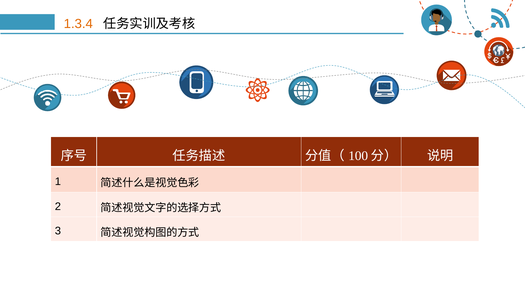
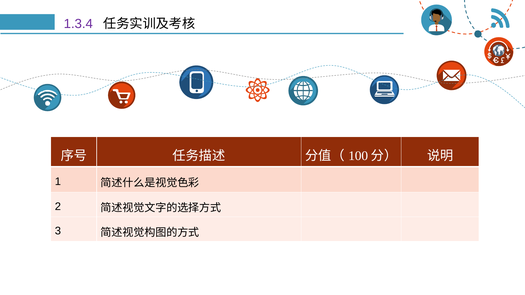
1.3.4 colour: orange -> purple
